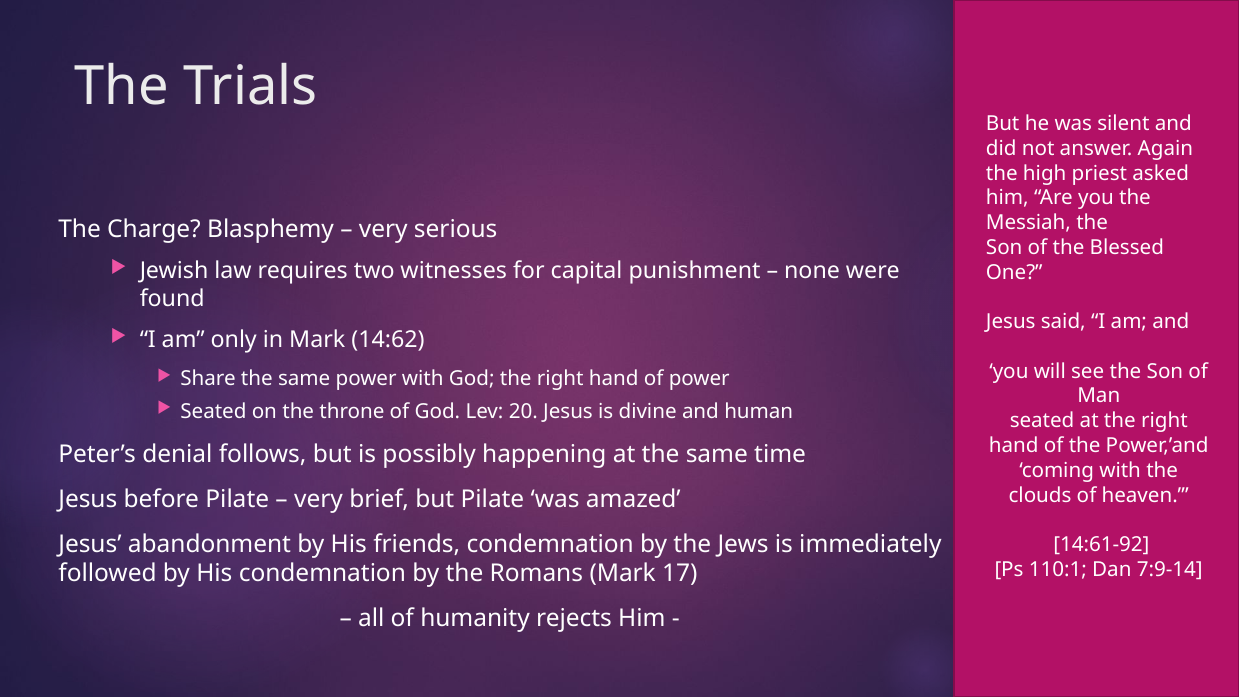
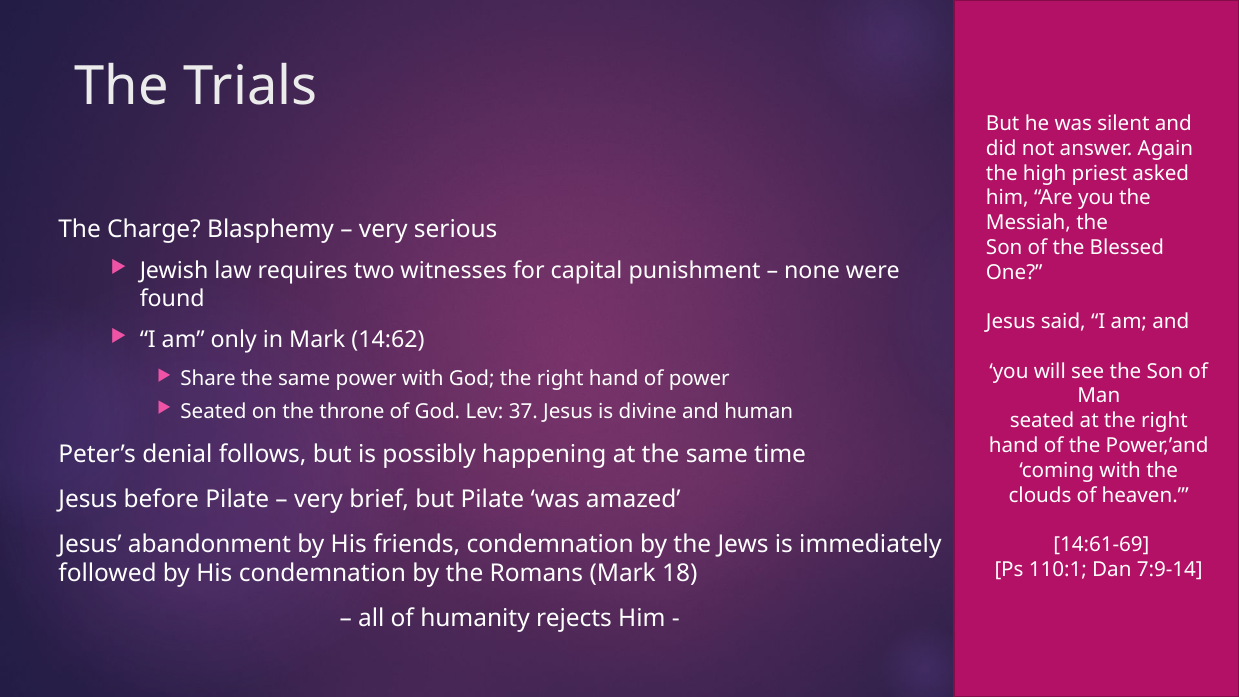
20: 20 -> 37
14:61-92: 14:61-92 -> 14:61-69
17: 17 -> 18
